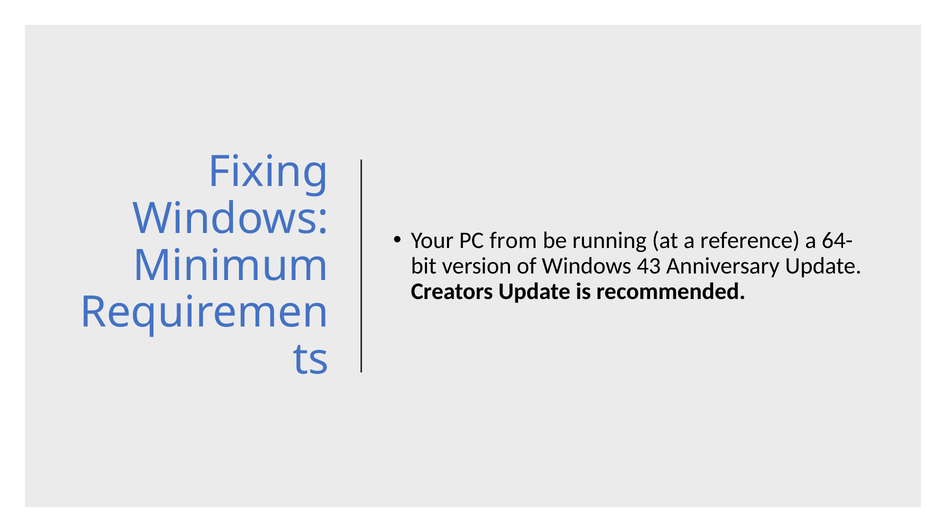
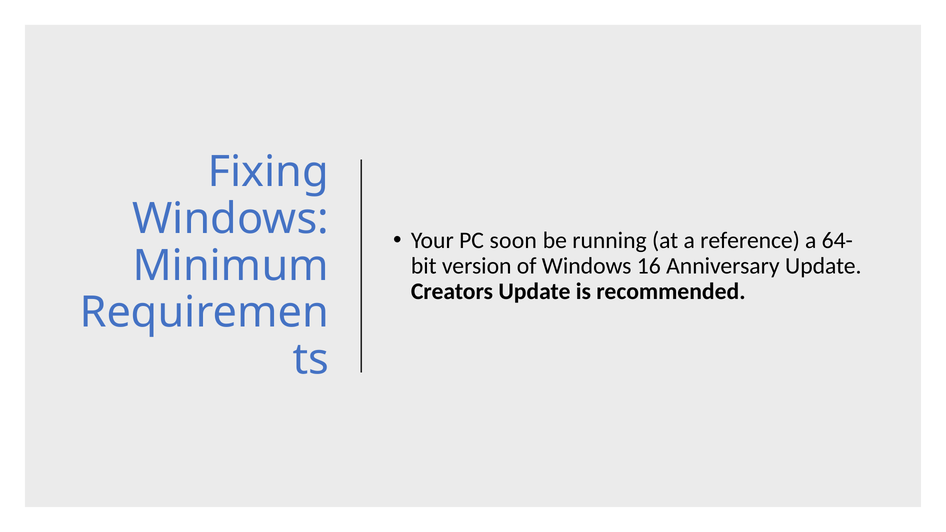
from: from -> soon
43: 43 -> 16
